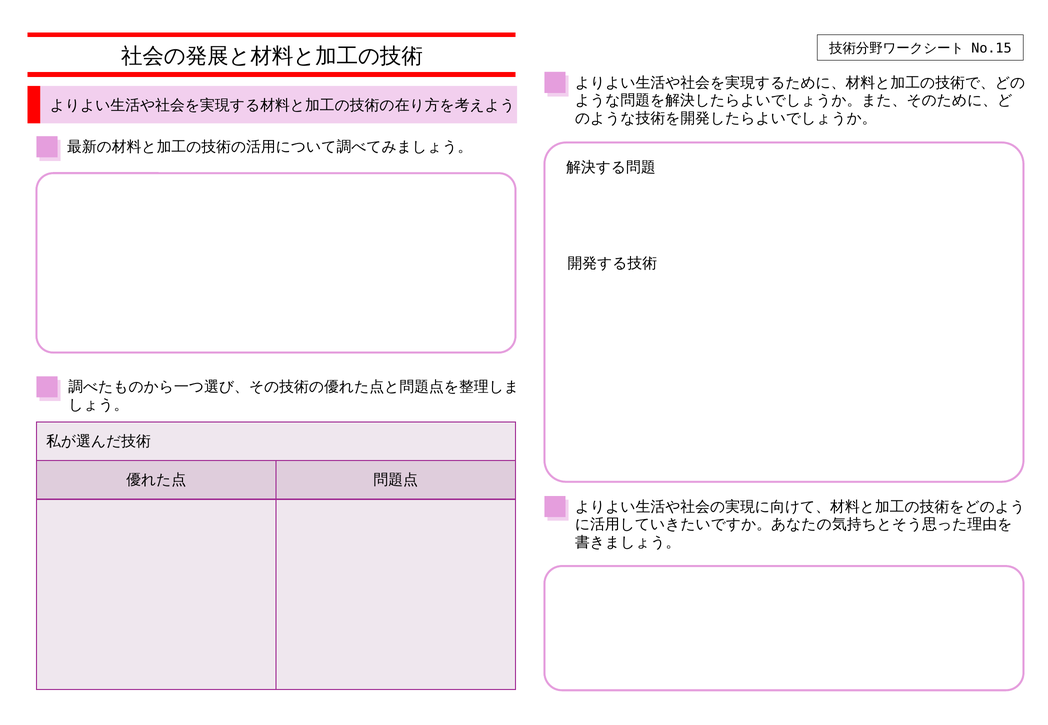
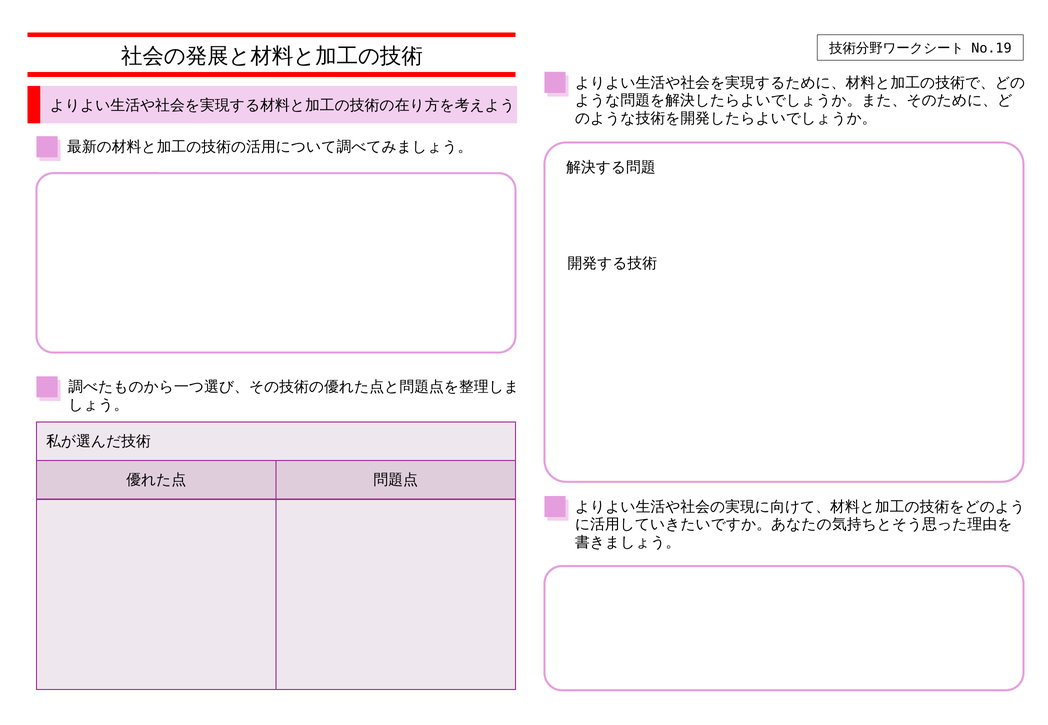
No.15: No.15 -> No.19
